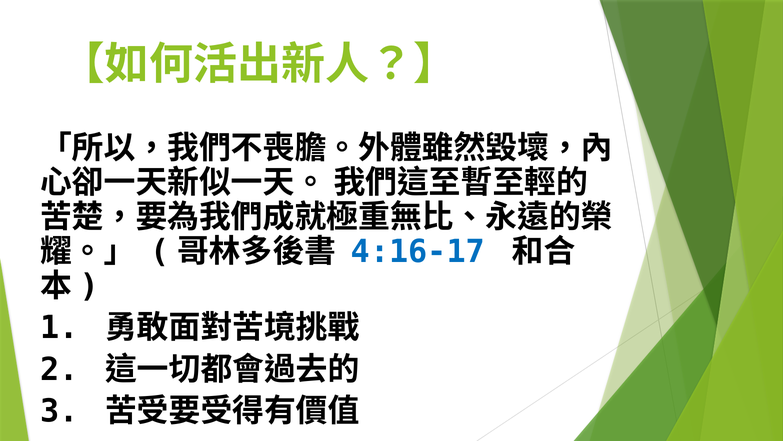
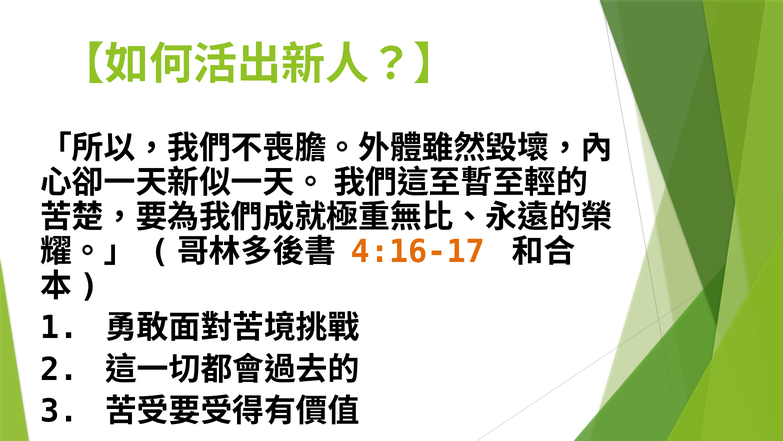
4:16-17 colour: blue -> orange
